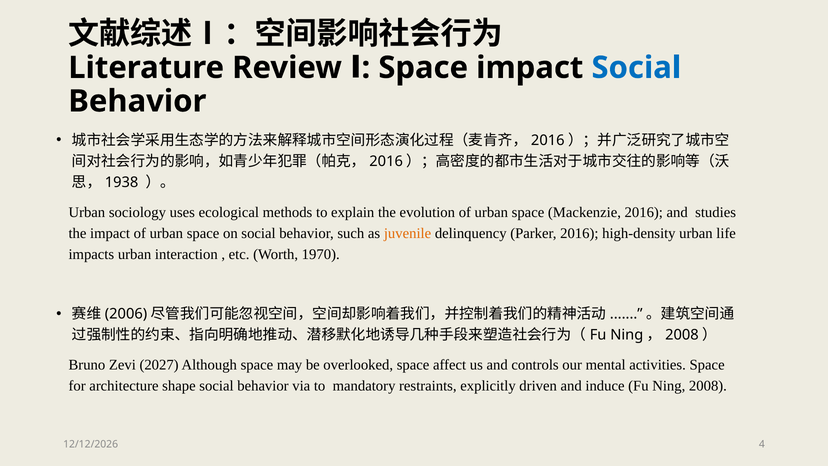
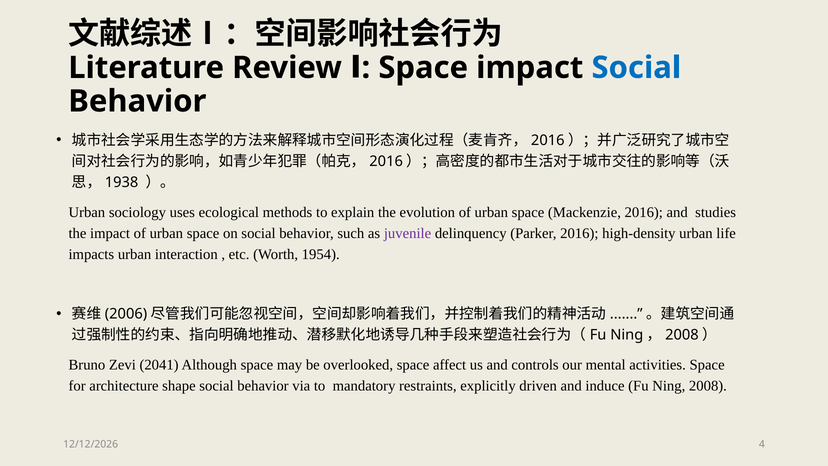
juvenile colour: orange -> purple
1970: 1970 -> 1954
2027: 2027 -> 2041
